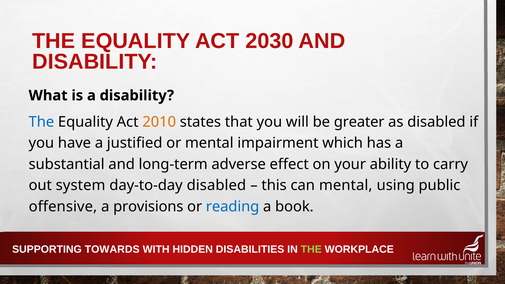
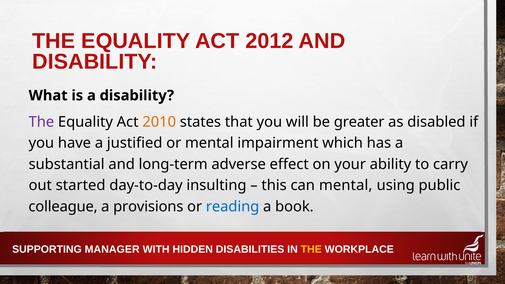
2030: 2030 -> 2012
The at (41, 122) colour: blue -> purple
system: system -> started
day-to-day disabled: disabled -> insulting
offensive: offensive -> colleague
TOWARDS: TOWARDS -> MANAGER
THE at (311, 250) colour: light green -> yellow
